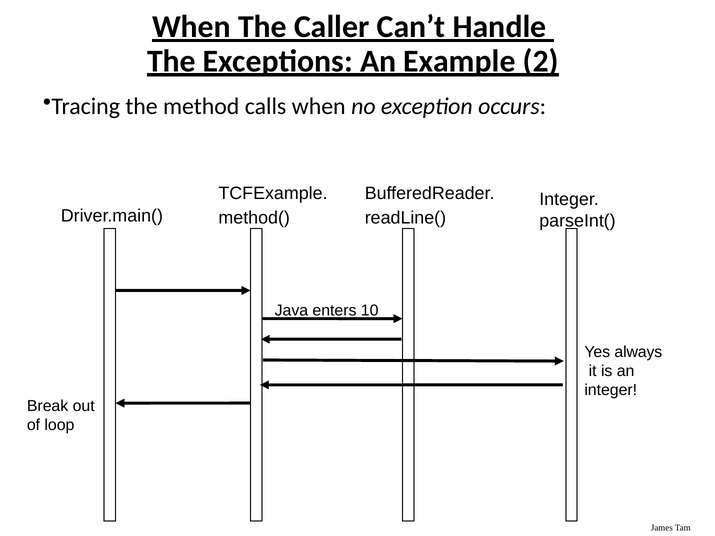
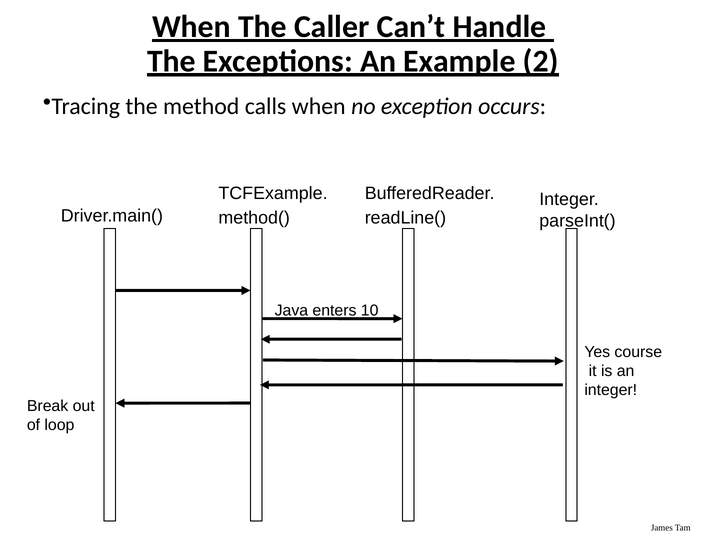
always: always -> course
